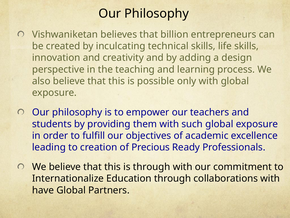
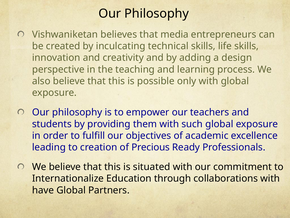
billion: billion -> media
is through: through -> situated
